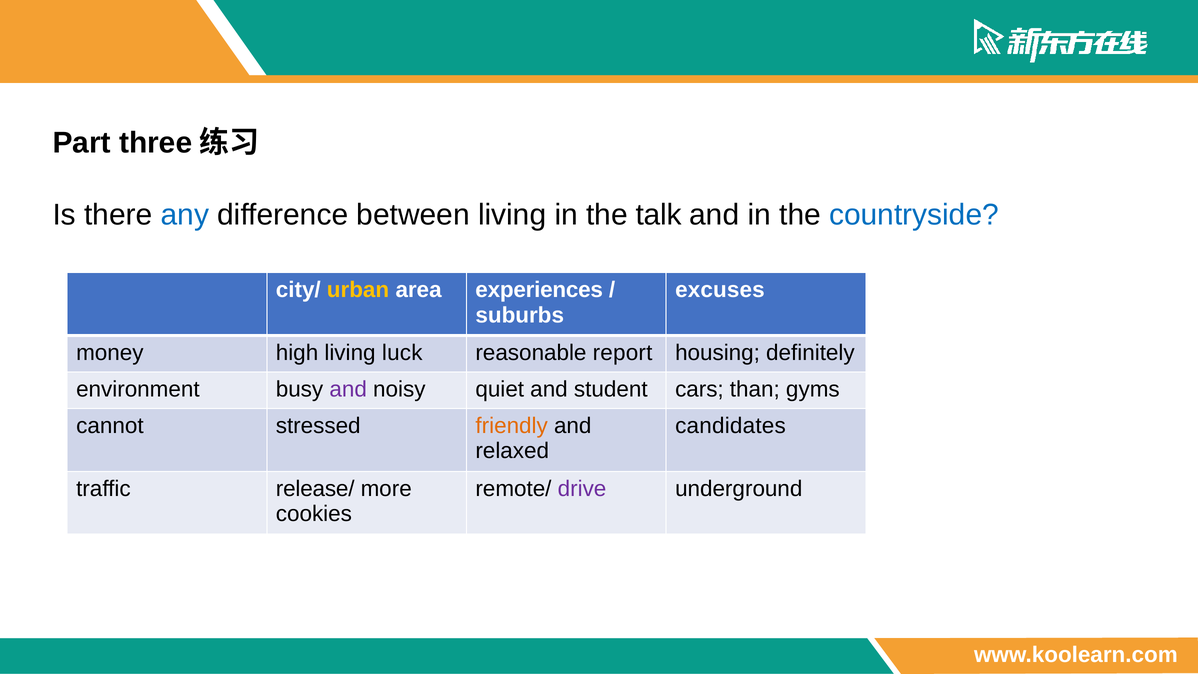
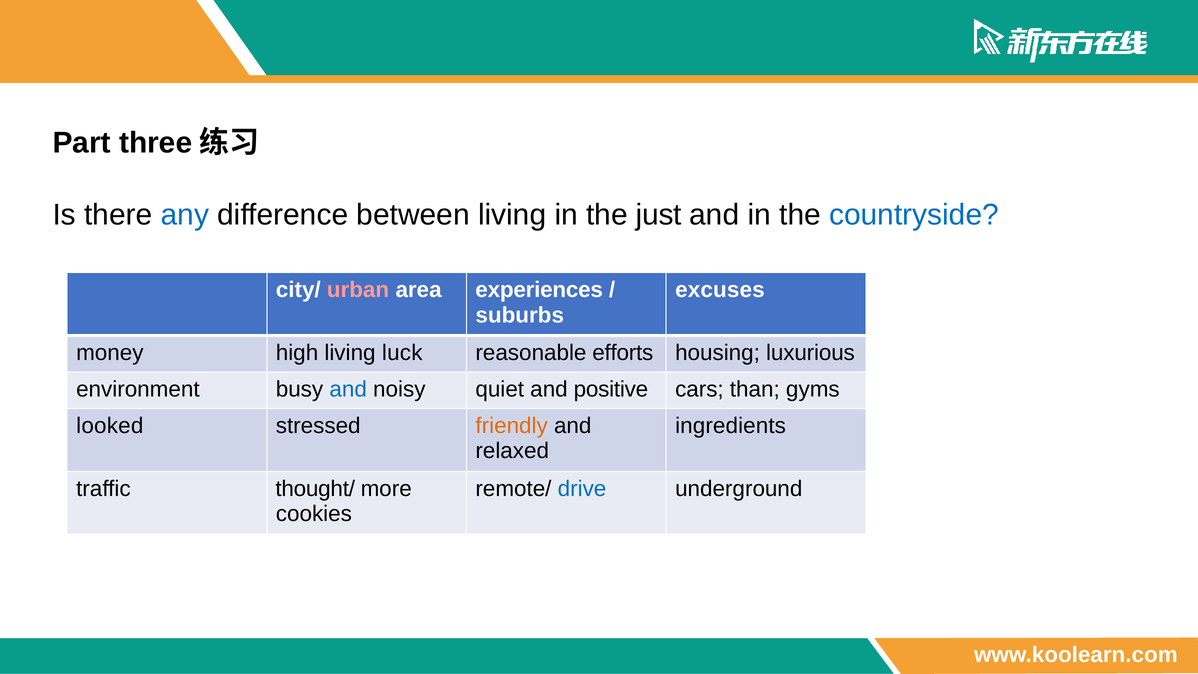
talk: talk -> just
urban colour: yellow -> pink
report: report -> efforts
definitely: definitely -> luxurious
and at (348, 389) colour: purple -> blue
student: student -> positive
cannot: cannot -> looked
candidates: candidates -> ingredients
release/: release/ -> thought/
drive colour: purple -> blue
